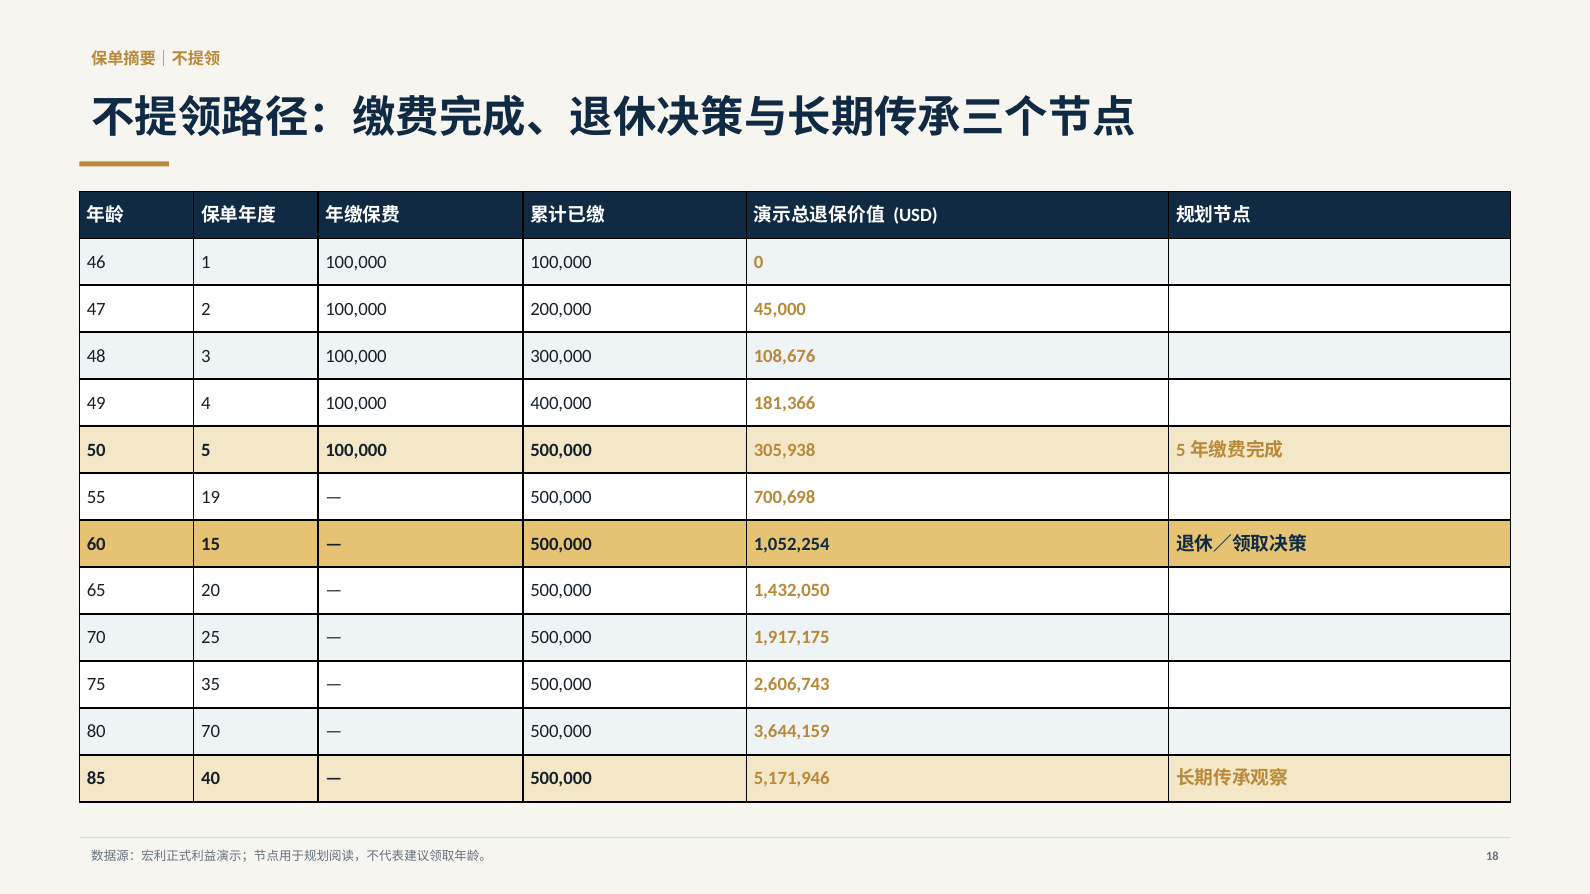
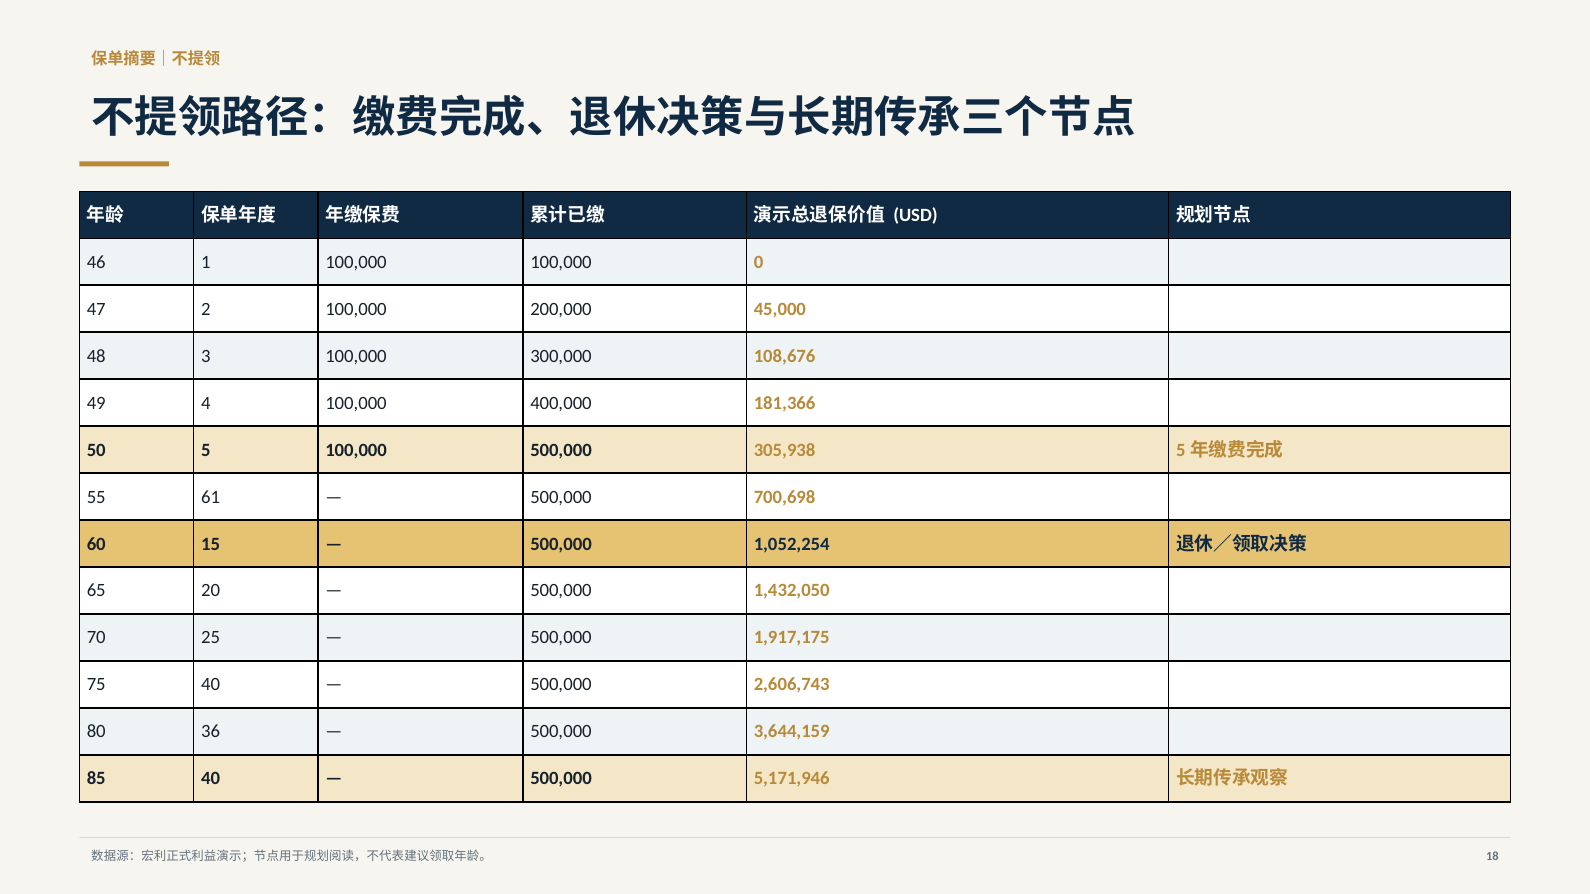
19: 19 -> 61
75 35: 35 -> 40
80 70: 70 -> 36
